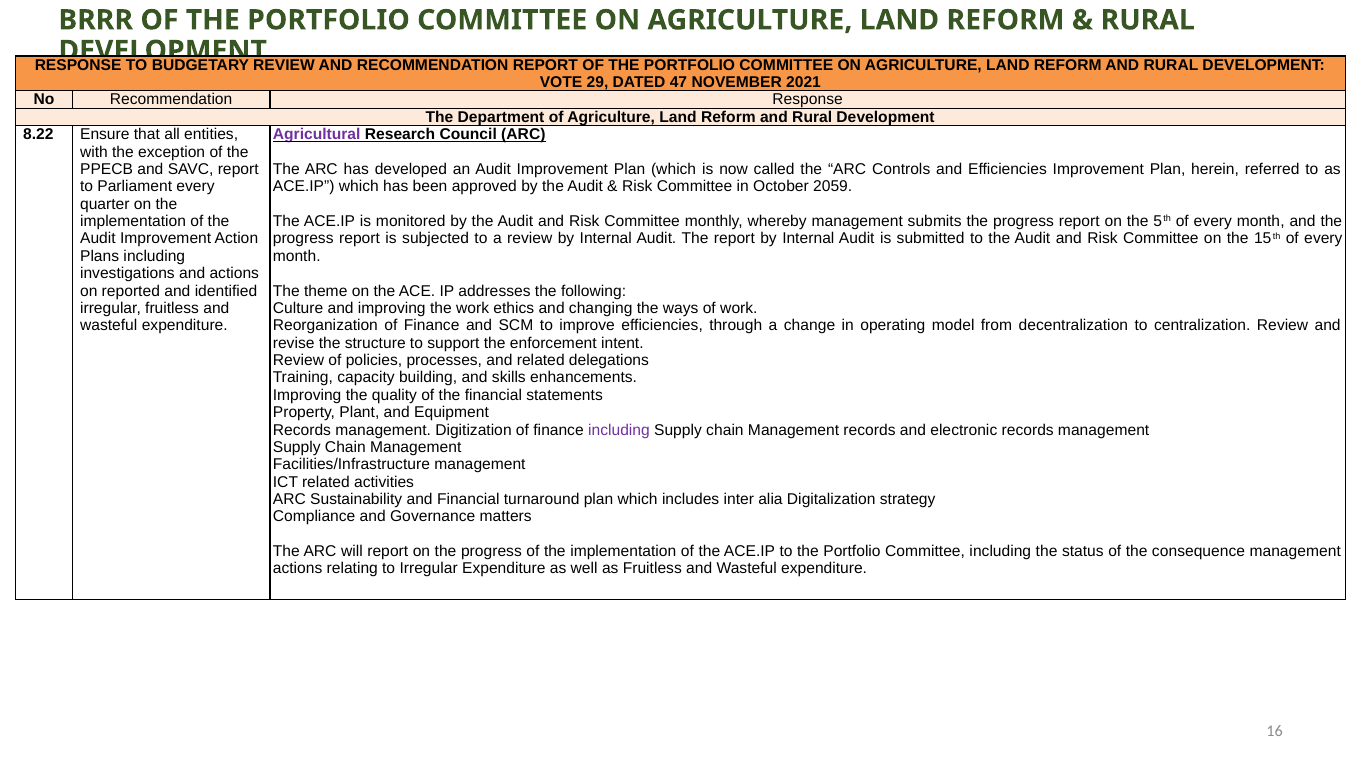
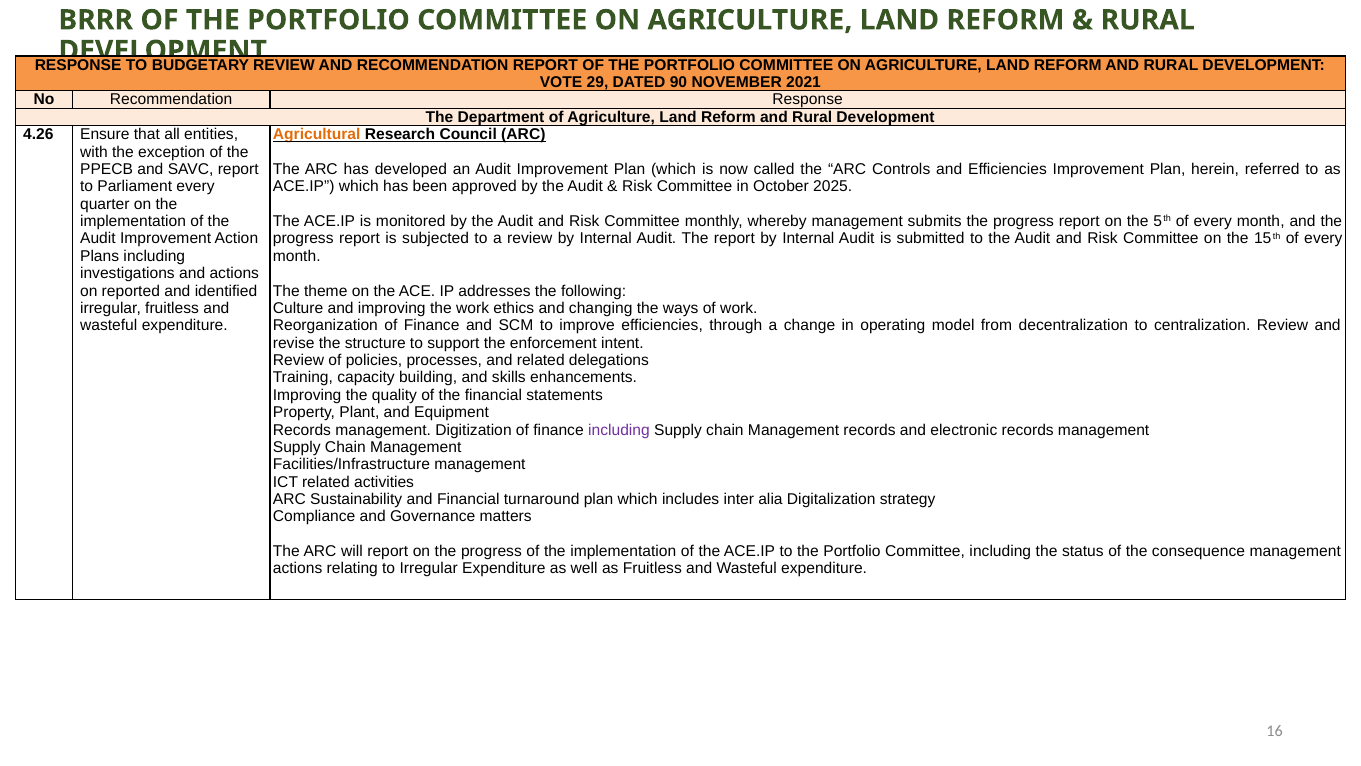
47: 47 -> 90
8.22: 8.22 -> 4.26
Agricultural colour: purple -> orange
2059: 2059 -> 2025
